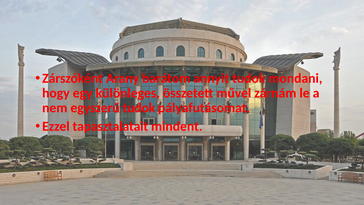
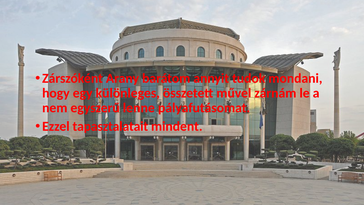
egyszerű tudok: tudok -> lenne
